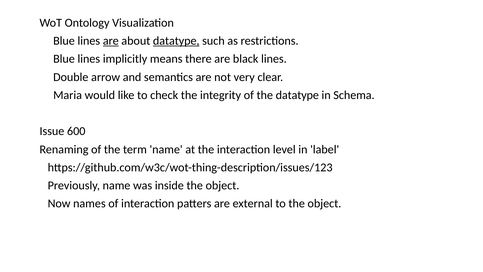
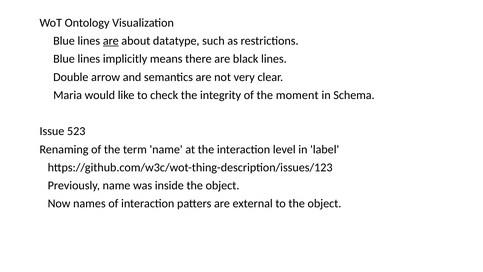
datatype at (176, 41) underline: present -> none
the datatype: datatype -> moment
600: 600 -> 523
